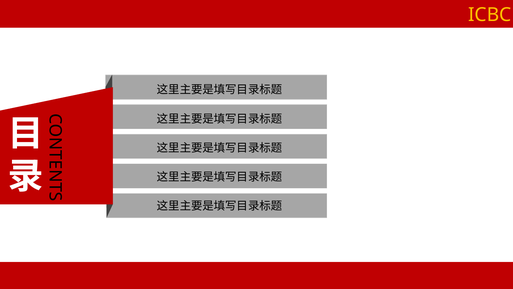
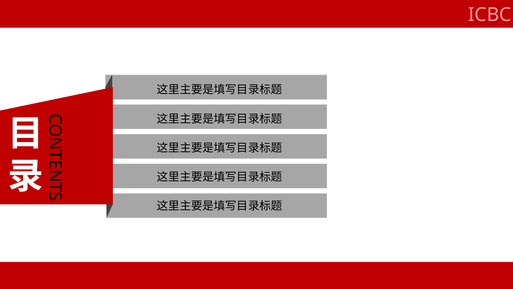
ICBC colour: yellow -> pink
